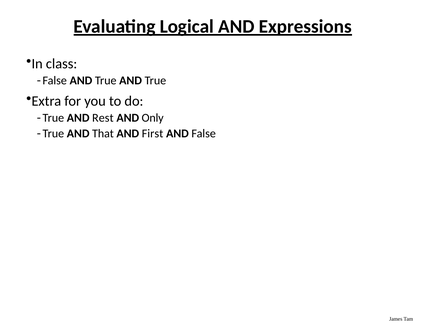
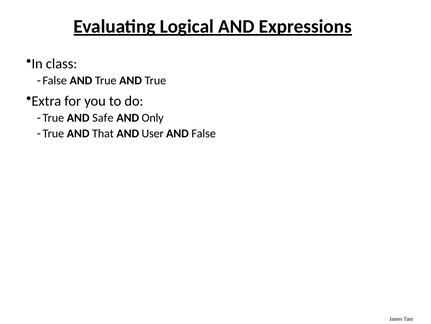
Rest: Rest -> Safe
First: First -> User
